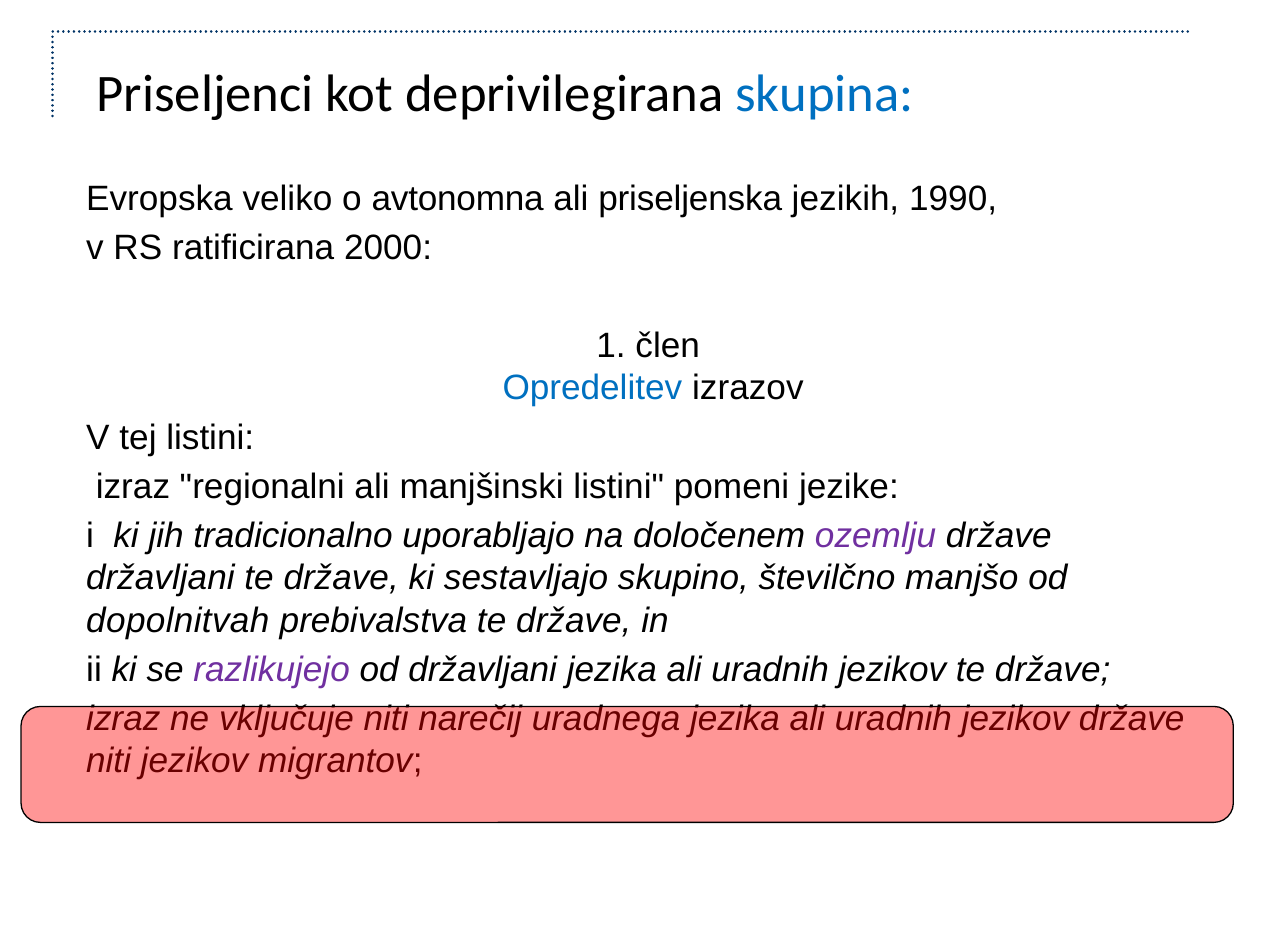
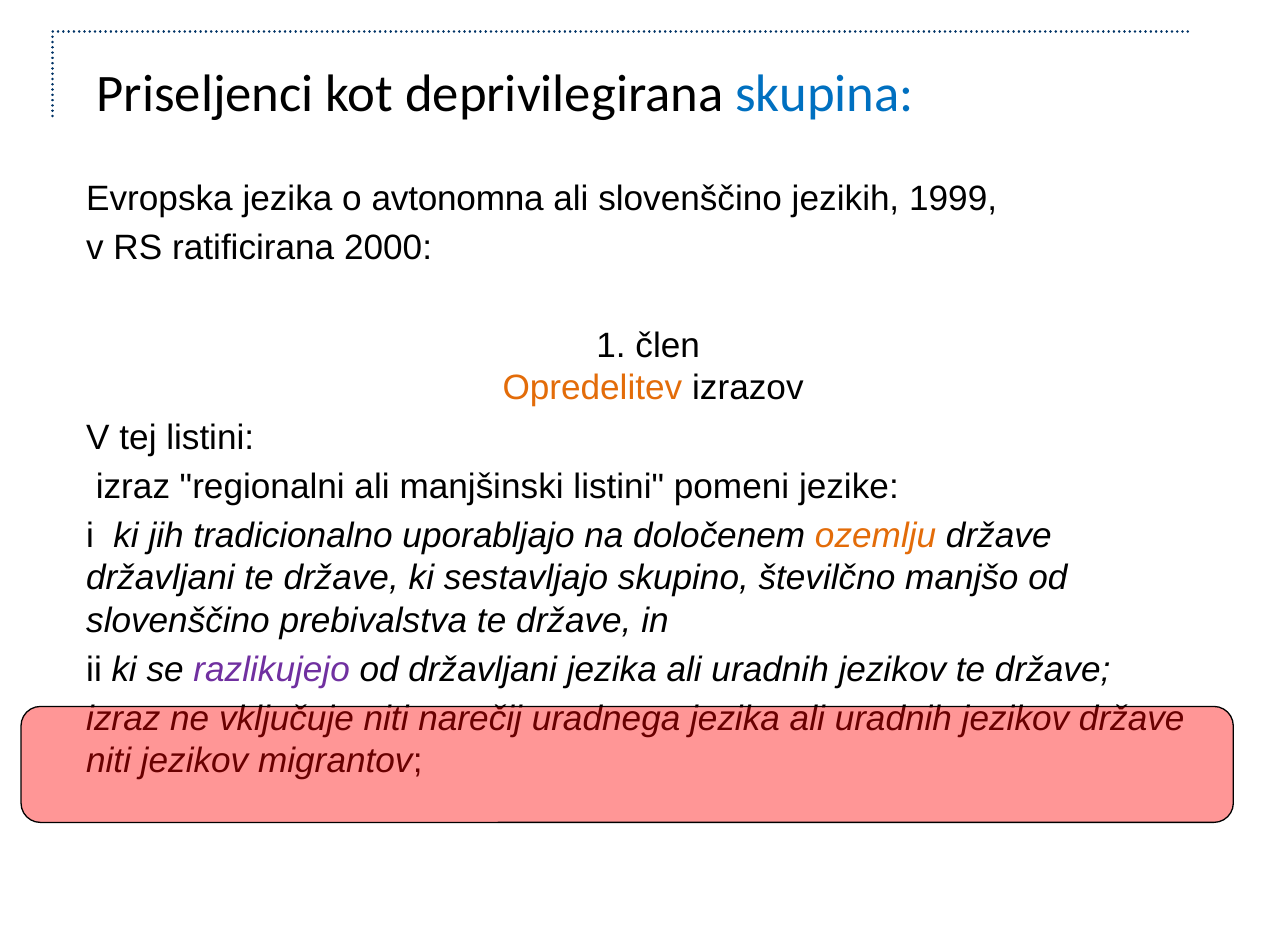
Evropska veliko: veliko -> jezika
ali priseljenska: priseljenska -> slovenščino
1990: 1990 -> 1999
Opredelitev colour: blue -> orange
ozemlju colour: purple -> orange
dopolnitvah at (178, 620): dopolnitvah -> slovenščino
